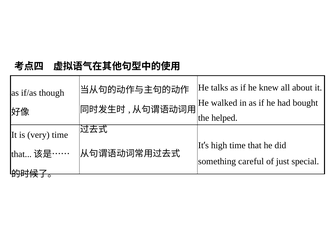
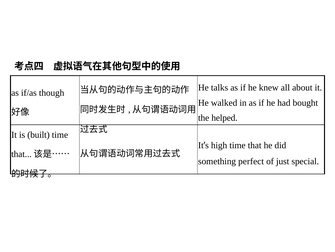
very: very -> built
careful: careful -> perfect
